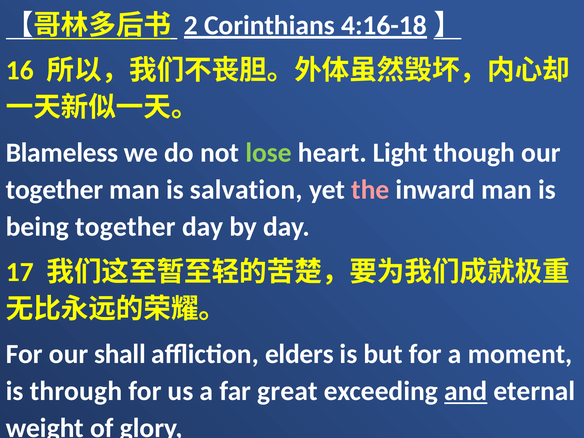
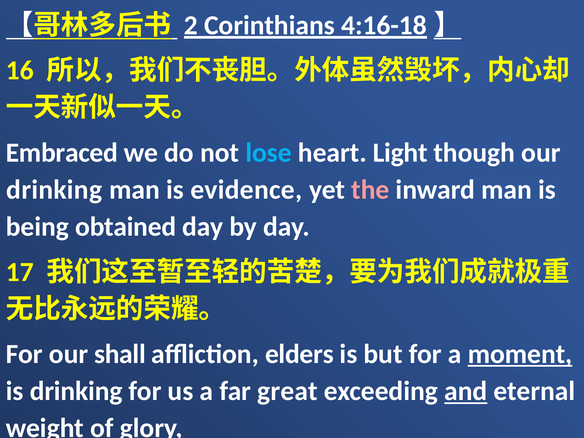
Blameless: Blameless -> Embraced
lose colour: light green -> light blue
together at (54, 190): together -> drinking
salvation: salvation -> evidence
being together: together -> obtained
moment underline: none -> present
is through: through -> drinking
